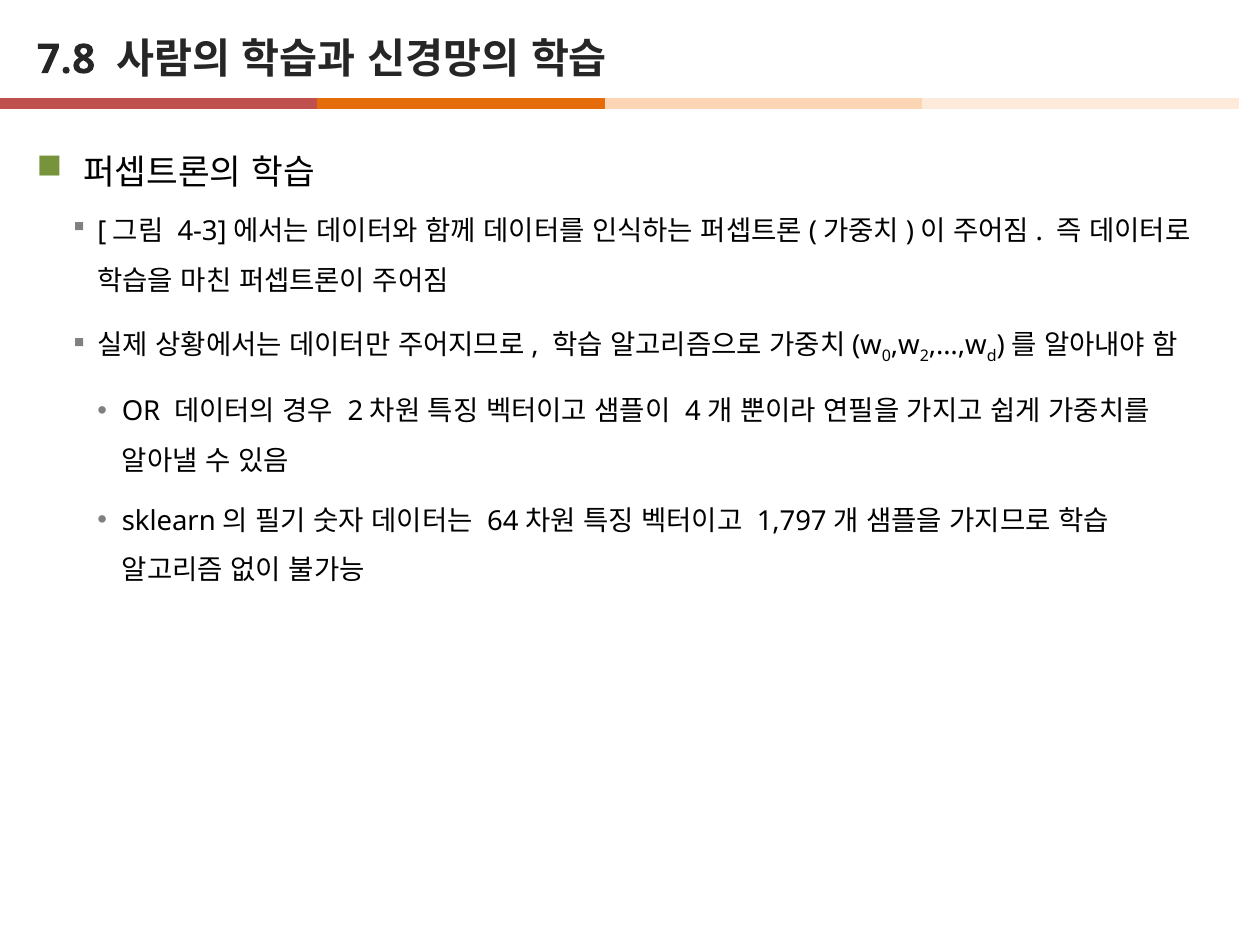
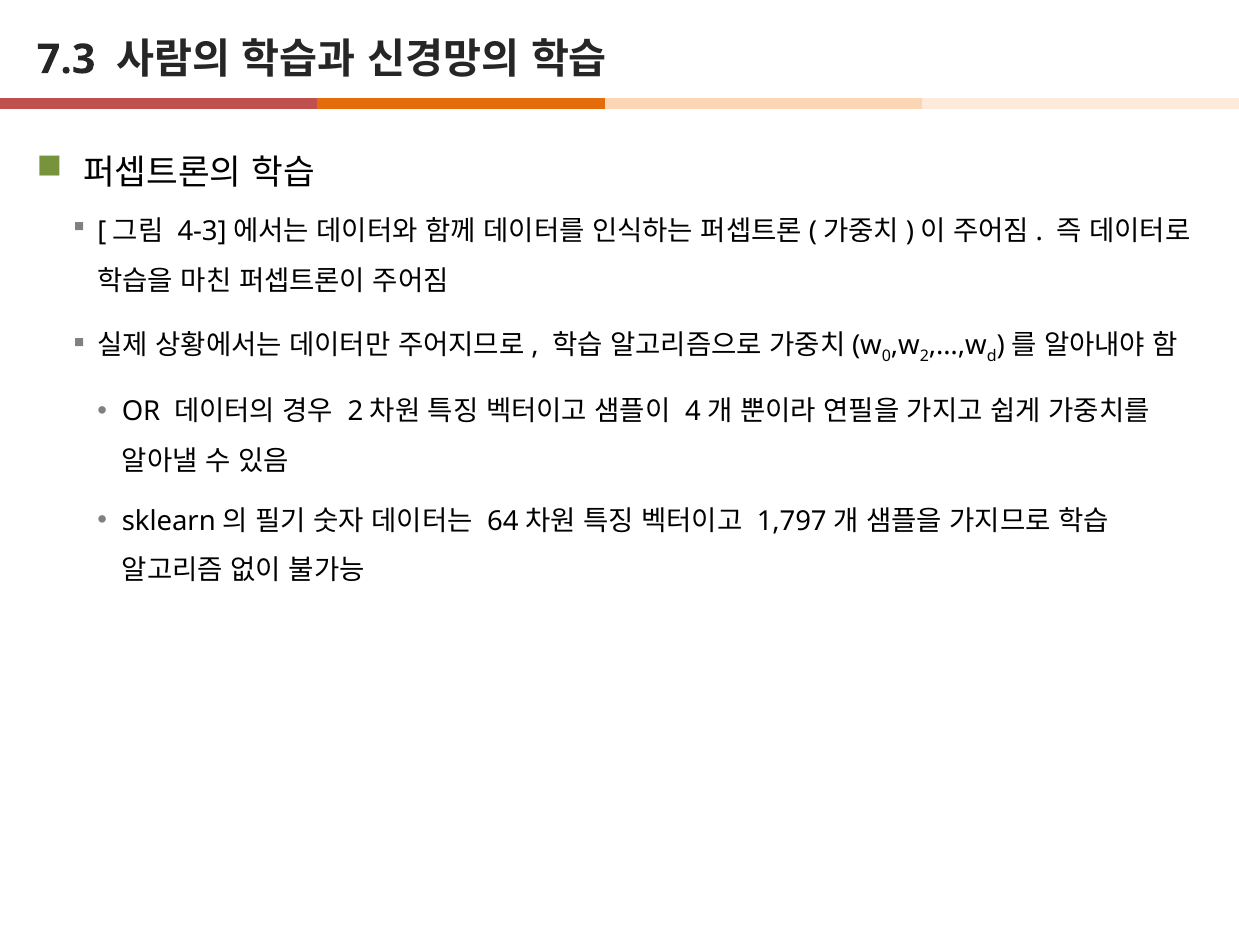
7.8: 7.8 -> 7.3
